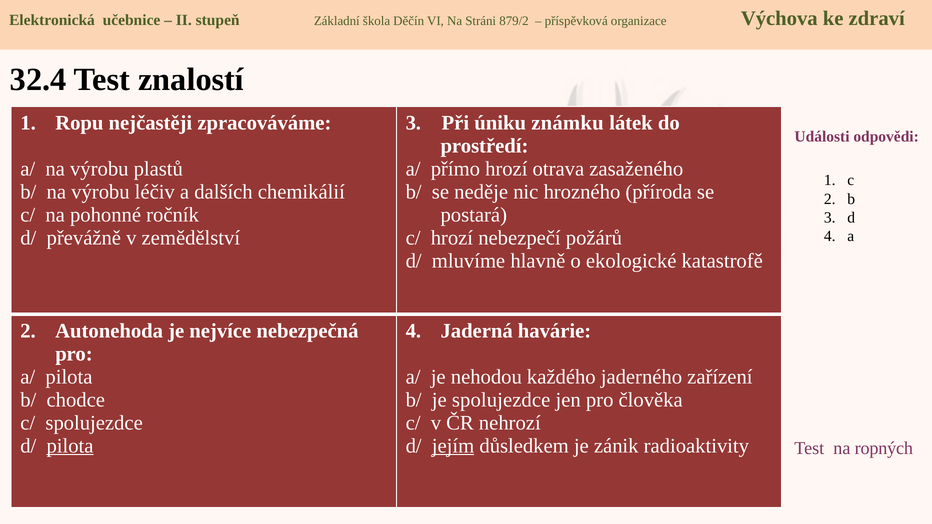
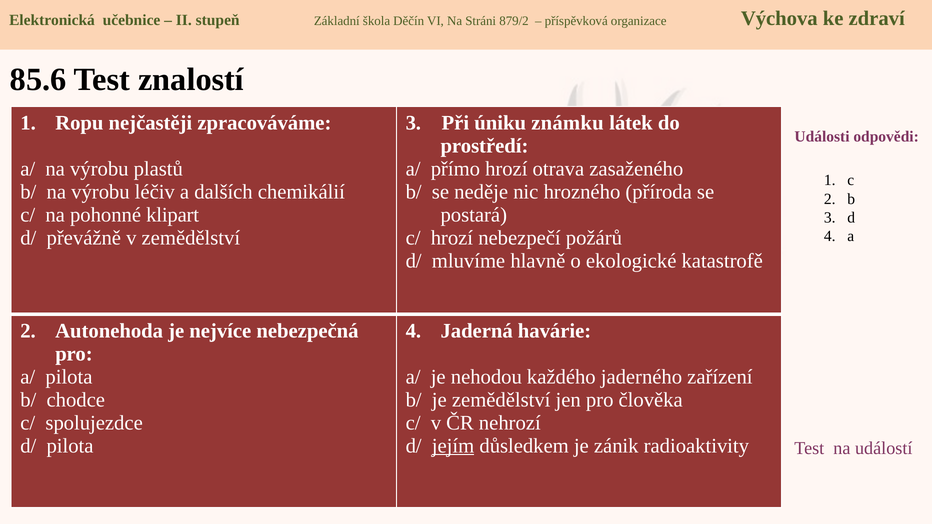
32.4: 32.4 -> 85.6
ročník: ročník -> klipart
je spolujezdce: spolujezdce -> zemědělství
pilota at (70, 446) underline: present -> none
ropných: ropných -> událostí
